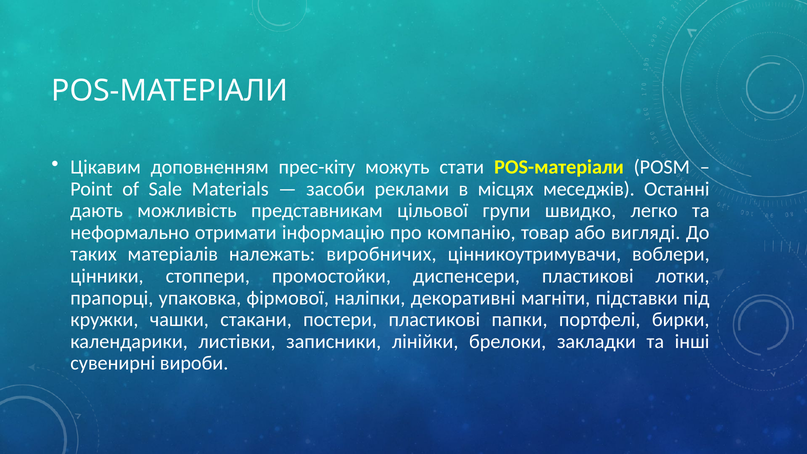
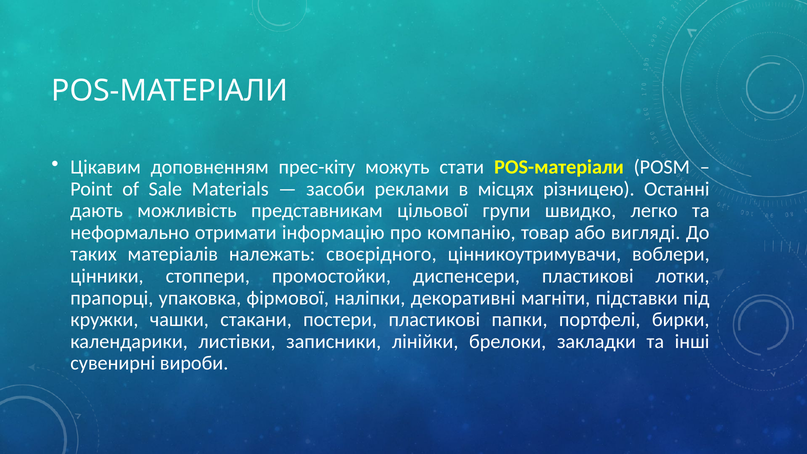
меседжів: меседжів -> різницею
виробничих: виробничих -> своєрідного
